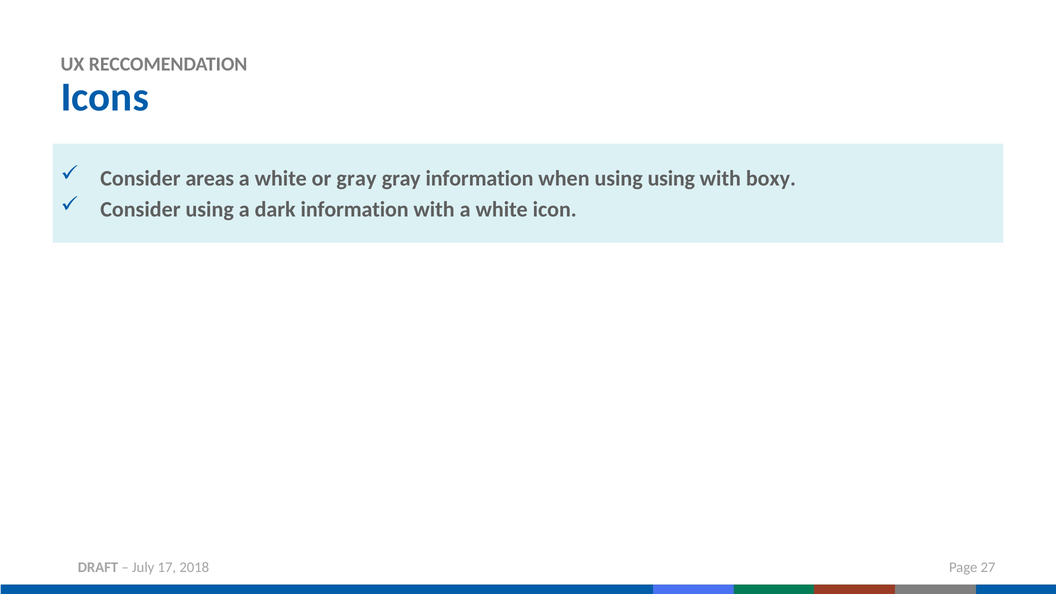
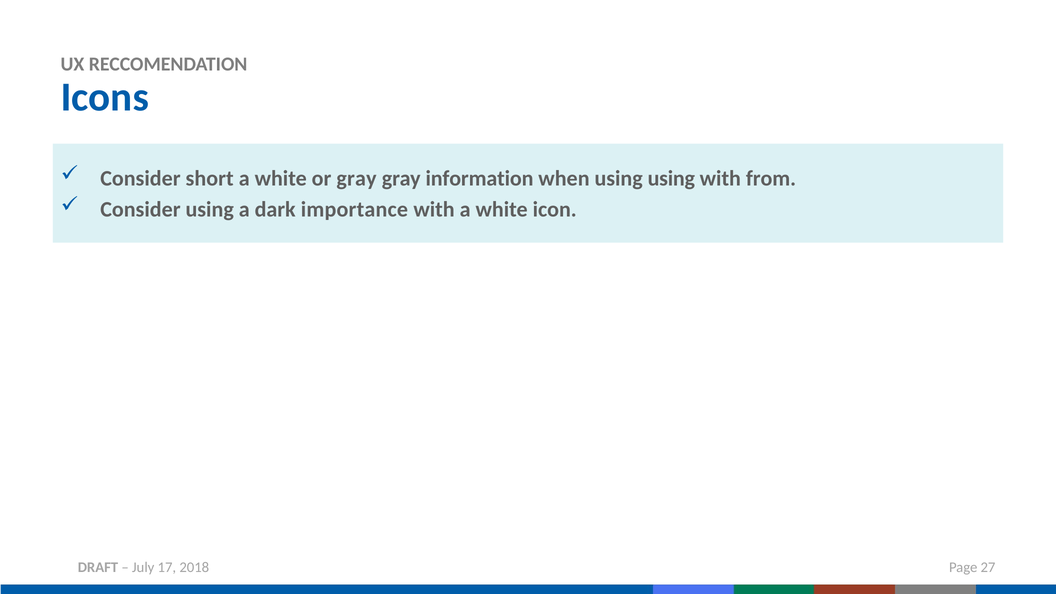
areas: areas -> short
boxy: boxy -> from
dark information: information -> importance
